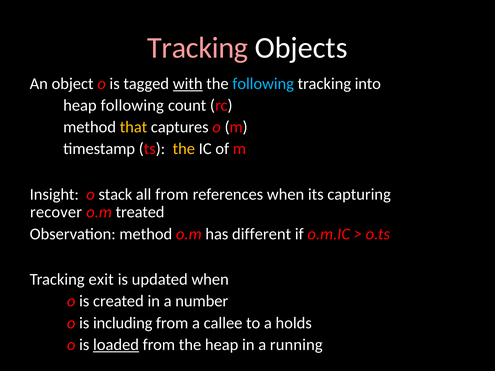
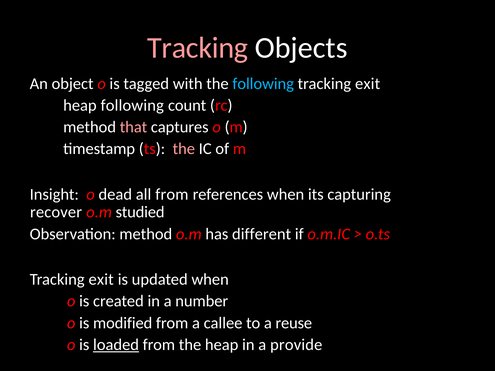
with underline: present -> none
into at (368, 84): into -> exit
that colour: yellow -> pink
the at (184, 149) colour: yellow -> pink
stack: stack -> dead
treated: treated -> studied
including: including -> modified
holds: holds -> reuse
running: running -> provide
